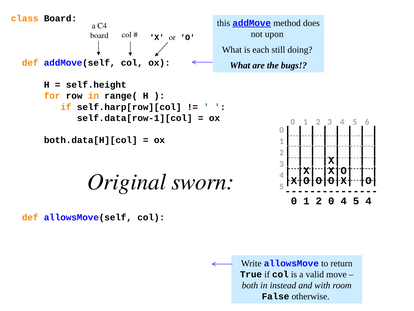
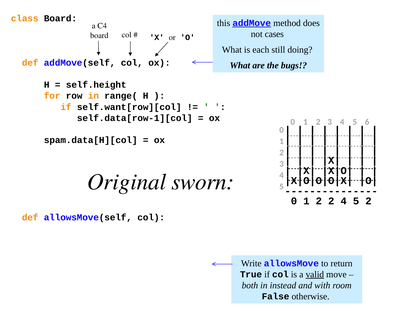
upon: upon -> cases
self.harp[row][col: self.harp[row][col -> self.want[row][col
both.data[H][col: both.data[H][col -> spam.data[H][col
2 0: 0 -> 2
5 4: 4 -> 2
valid underline: none -> present
